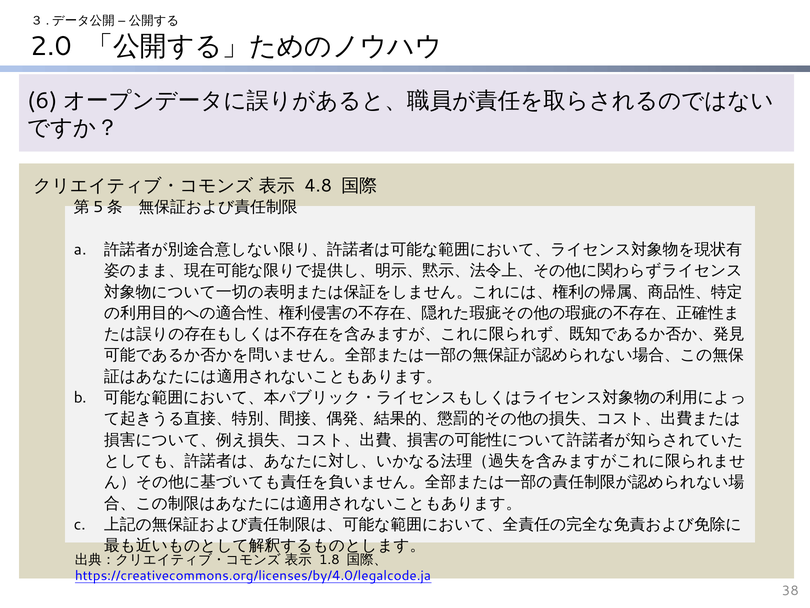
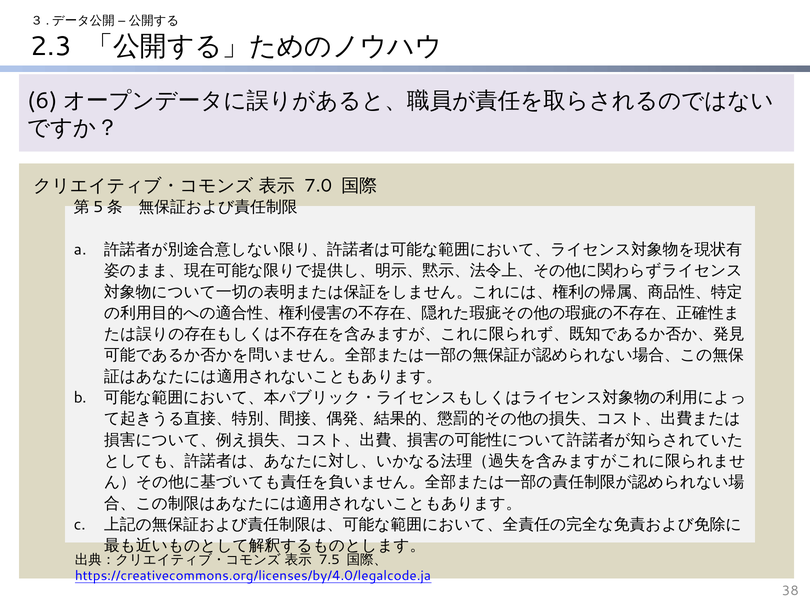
2.0: 2.0 -> 2.3
4.8: 4.8 -> 7.0
1.8: 1.8 -> 7.5
